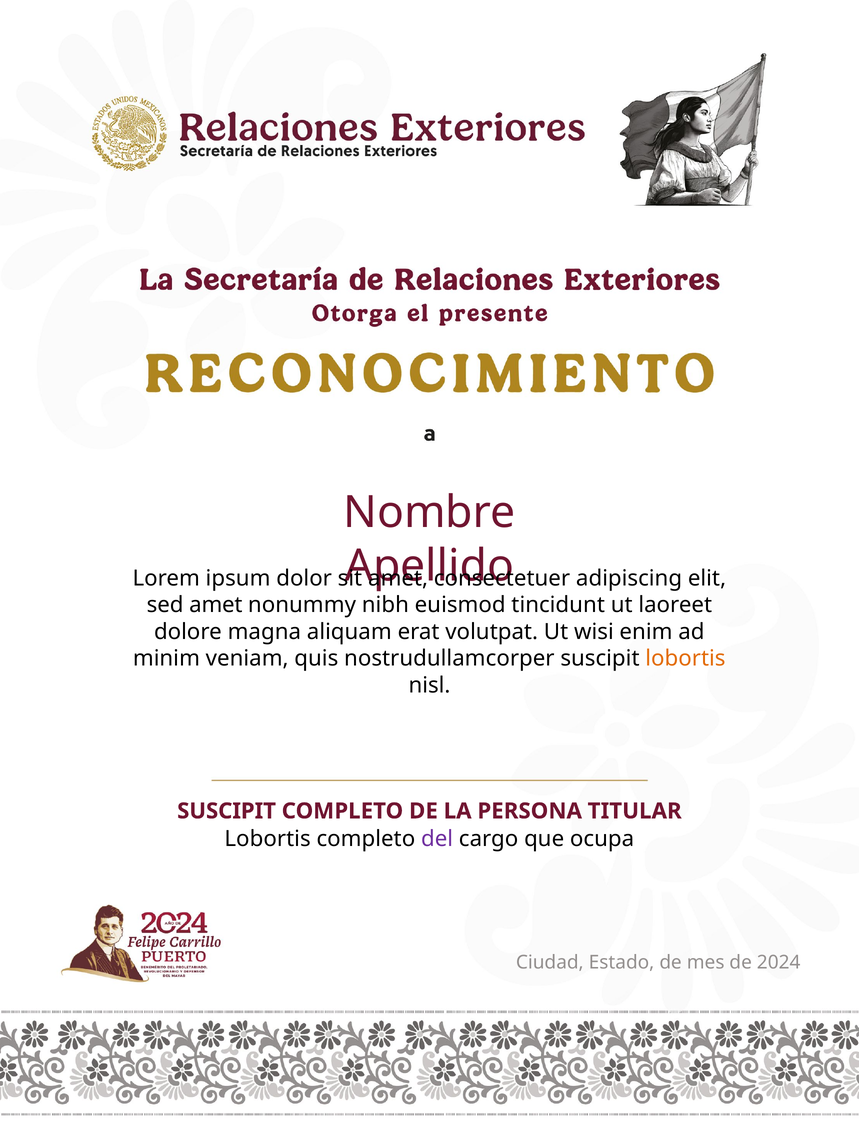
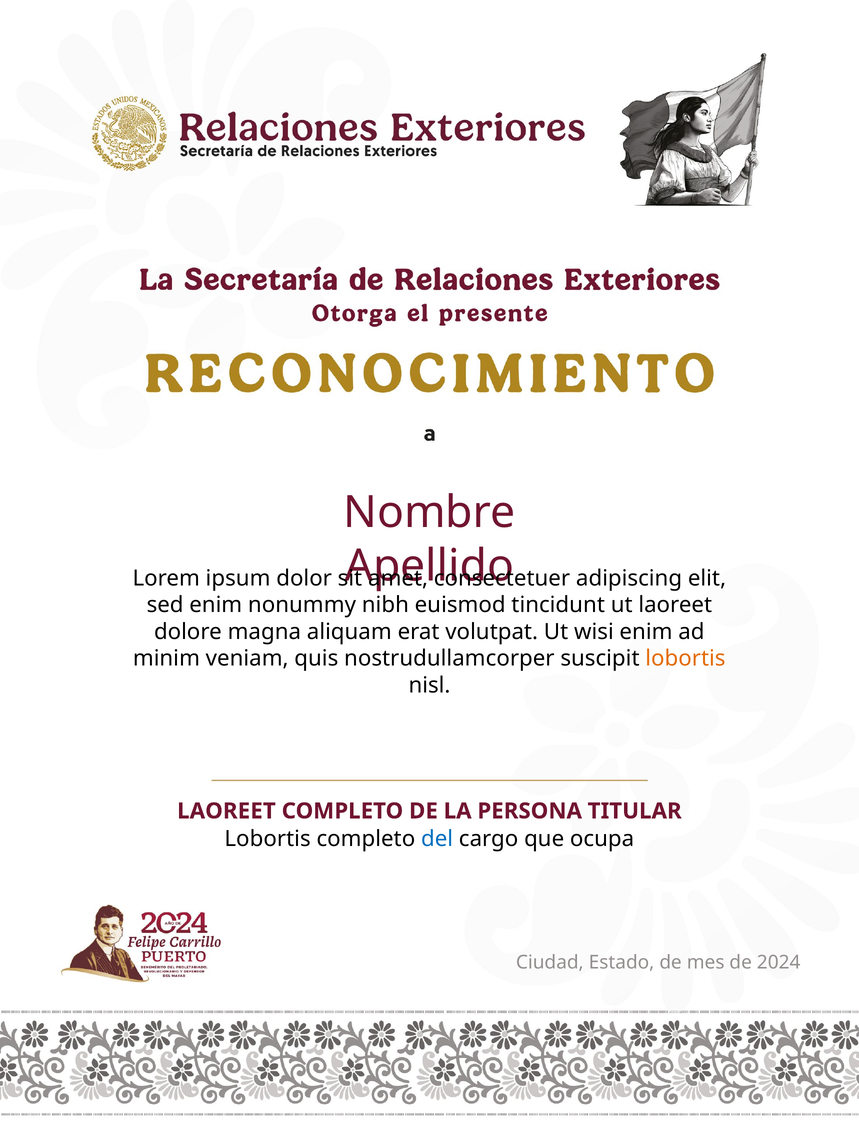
sed amet: amet -> enim
SUSCIPIT at (227, 811): SUSCIPIT -> LAOREET
del colour: purple -> blue
